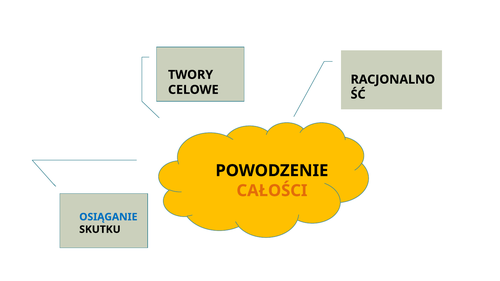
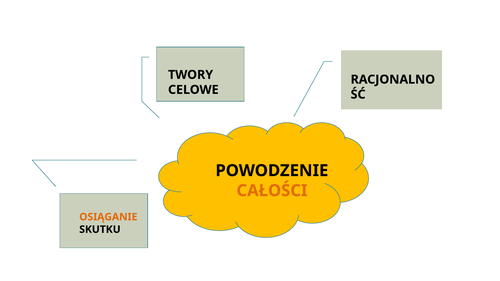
OSIĄGANIE colour: blue -> orange
